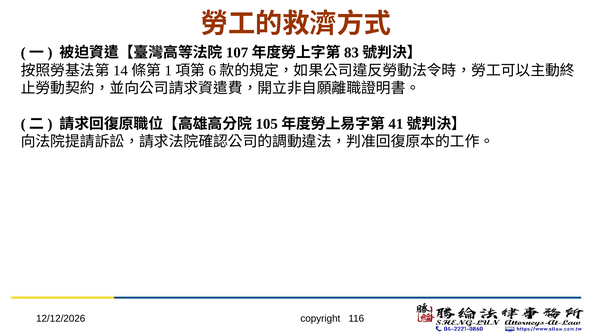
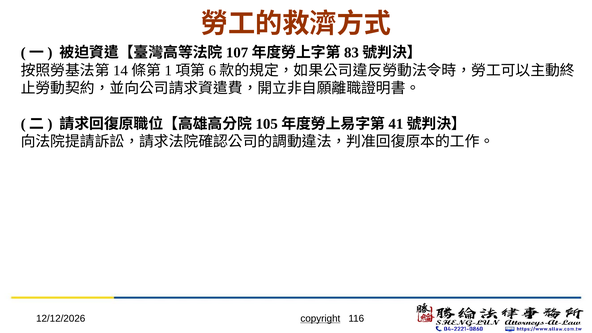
copyright underline: none -> present
